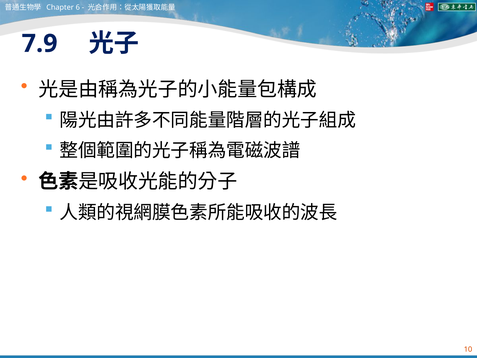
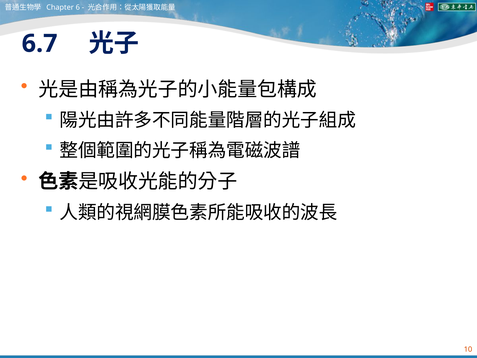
7.9: 7.9 -> 6.7
